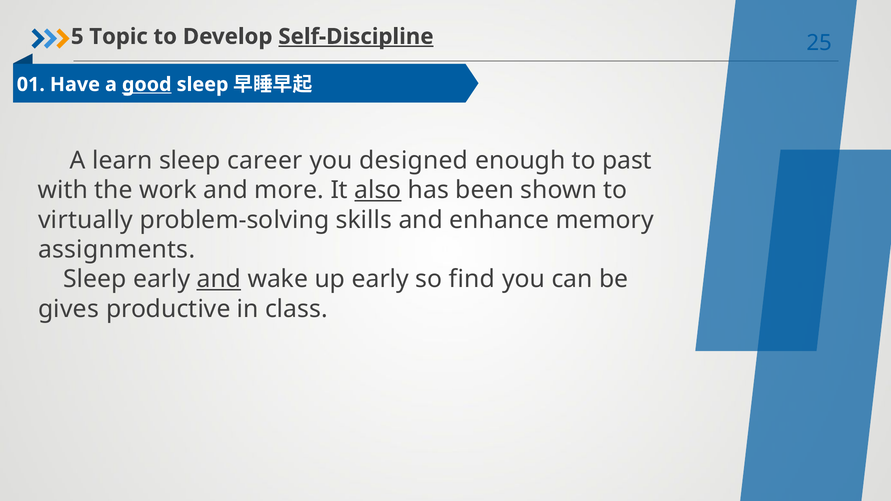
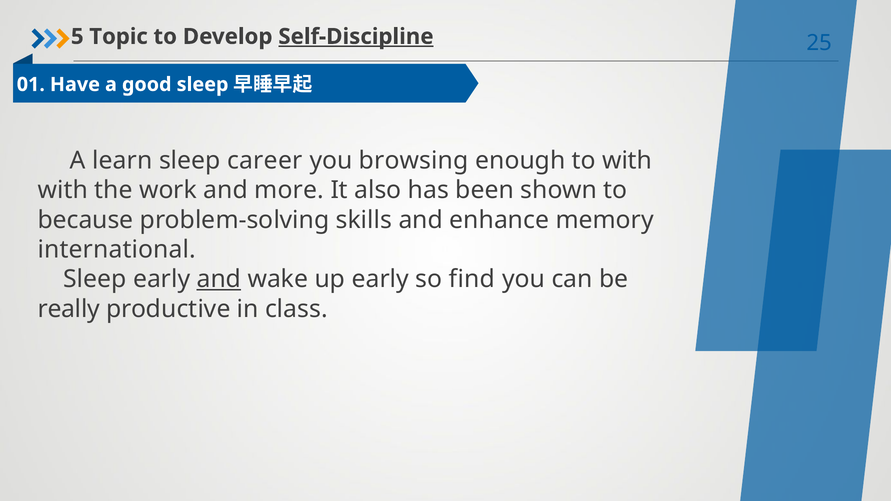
good underline: present -> none
designed: designed -> browsing
to past: past -> with
also underline: present -> none
virtually: virtually -> because
assignments: assignments -> international
gives: gives -> really
